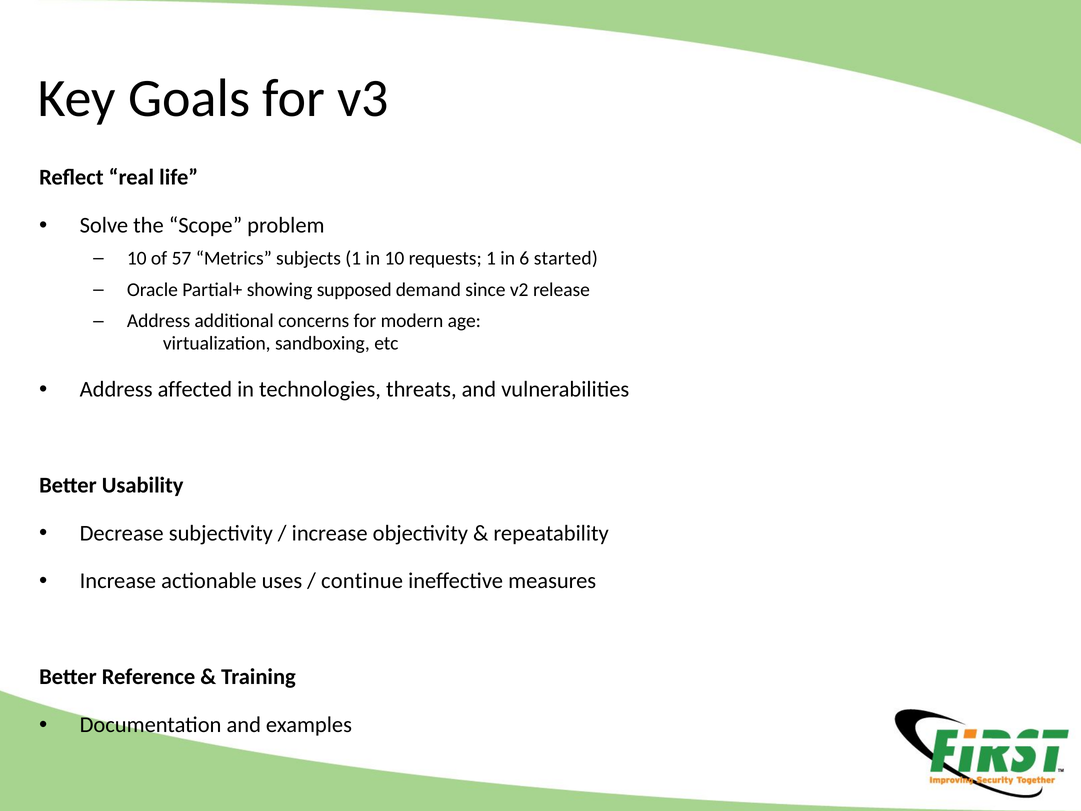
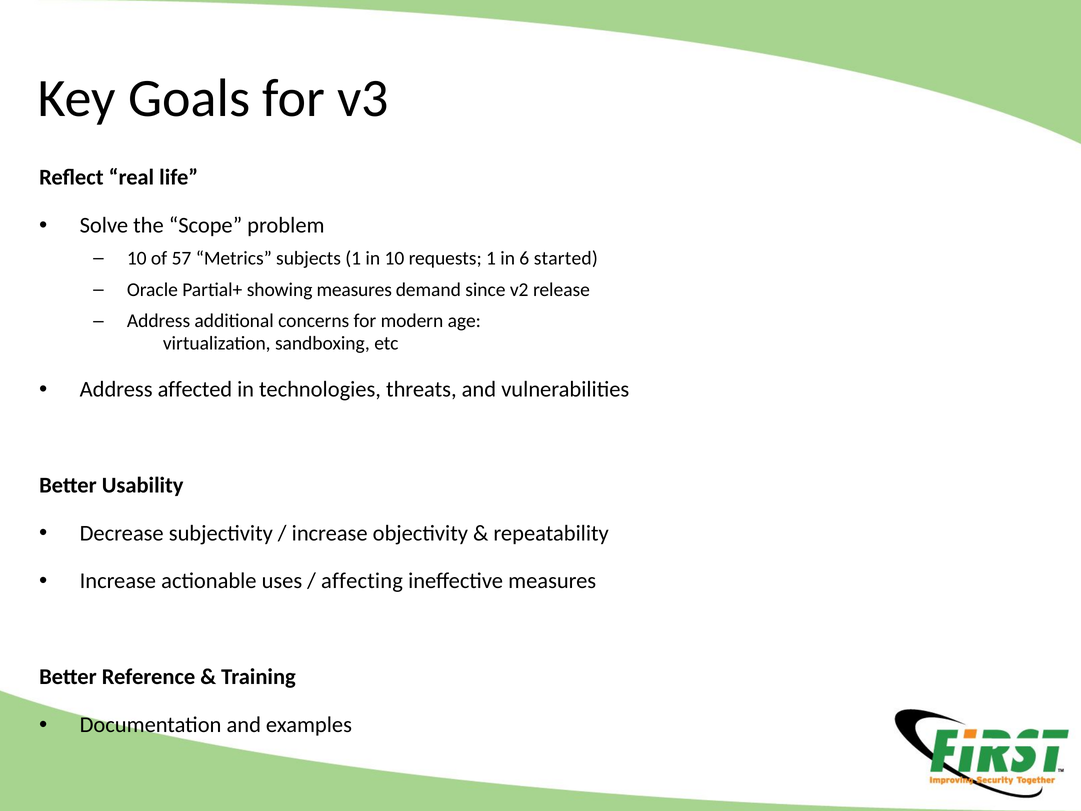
showing supposed: supposed -> measures
continue: continue -> affecting
